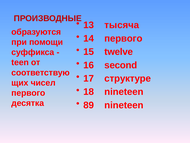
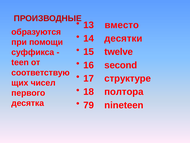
тысяча: тысяча -> вместо
14 первого: первого -> десятки
18 nineteen: nineteen -> полтора
89: 89 -> 79
